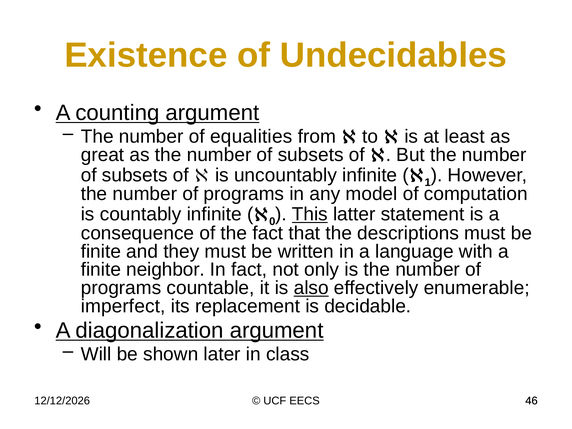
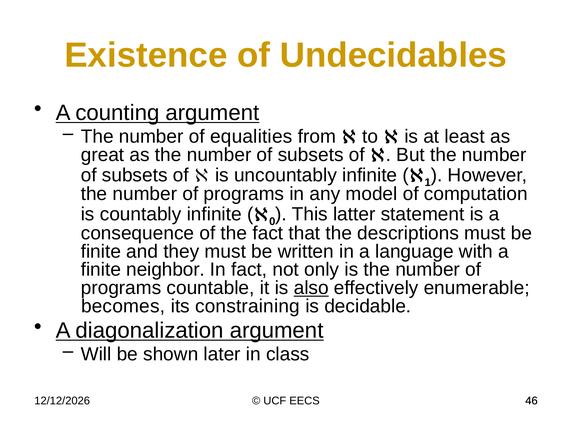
This underline: present -> none
imperfect: imperfect -> becomes
replacement: replacement -> constraining
